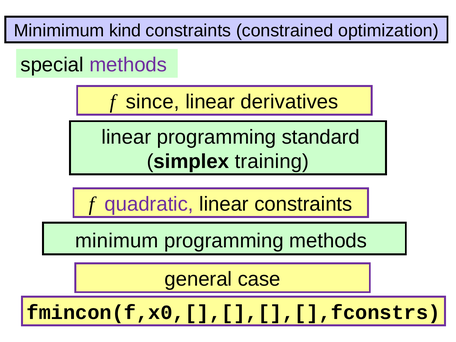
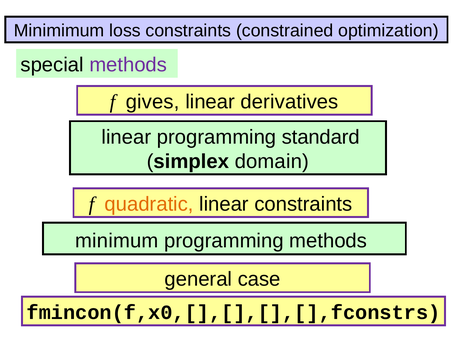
kind: kind -> loss
since: since -> gives
training: training -> domain
quadratic colour: purple -> orange
